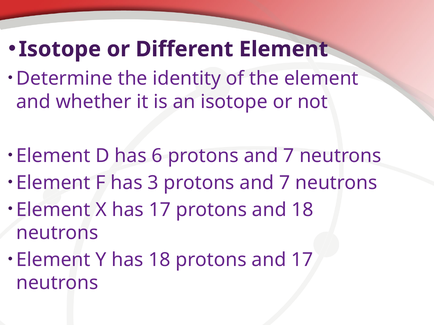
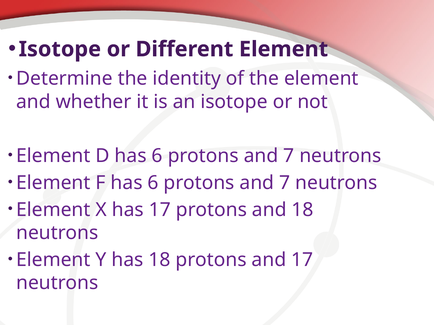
F has 3: 3 -> 6
